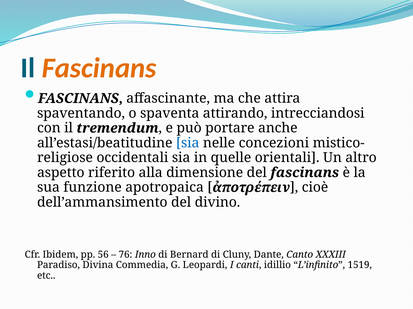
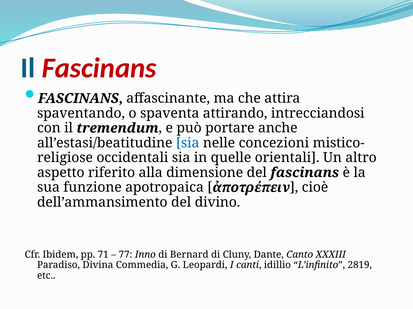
Fascinans at (99, 68) colour: orange -> red
56: 56 -> 71
76: 76 -> 77
1519: 1519 -> 2819
